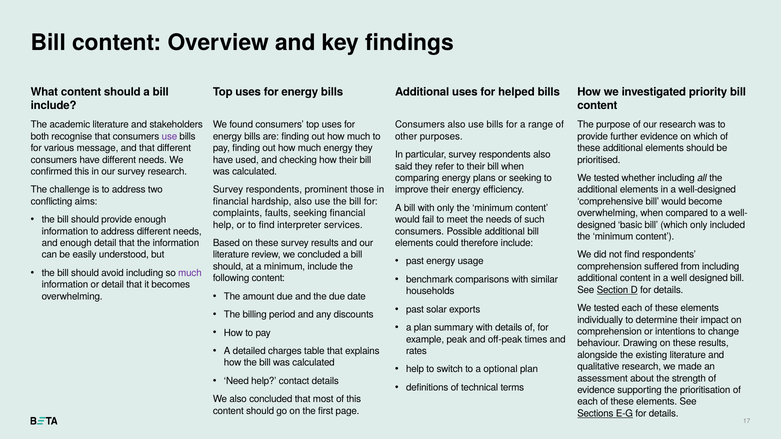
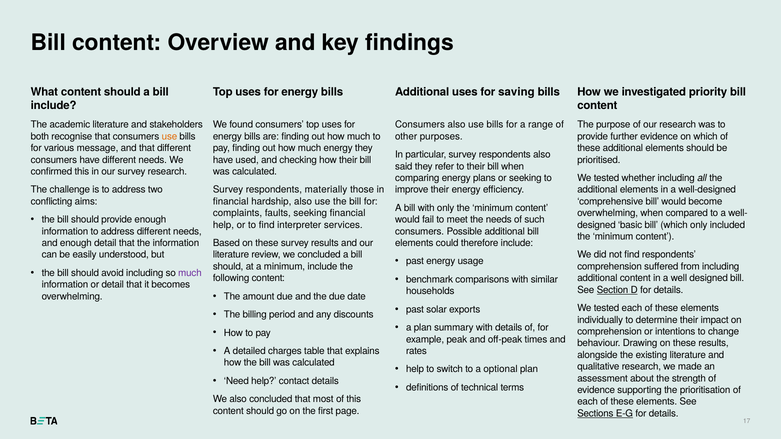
helped: helped -> saving
use at (169, 137) colour: purple -> orange
prominent: prominent -> materially
